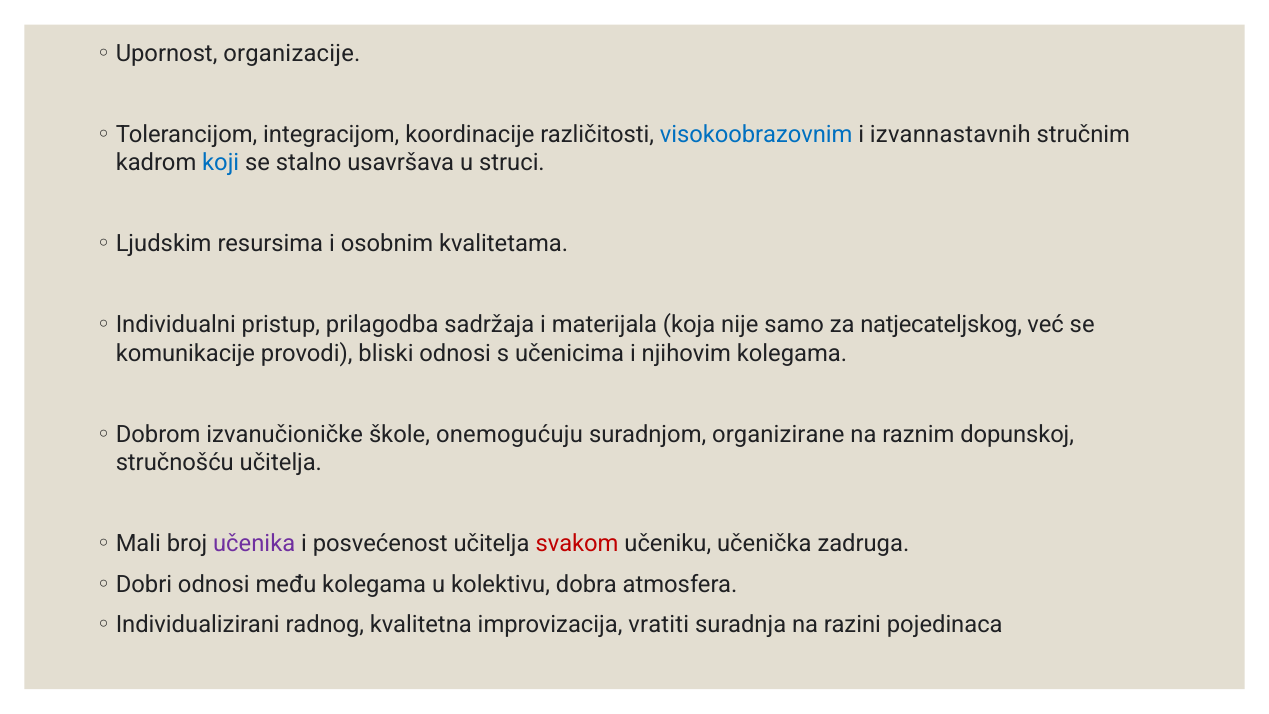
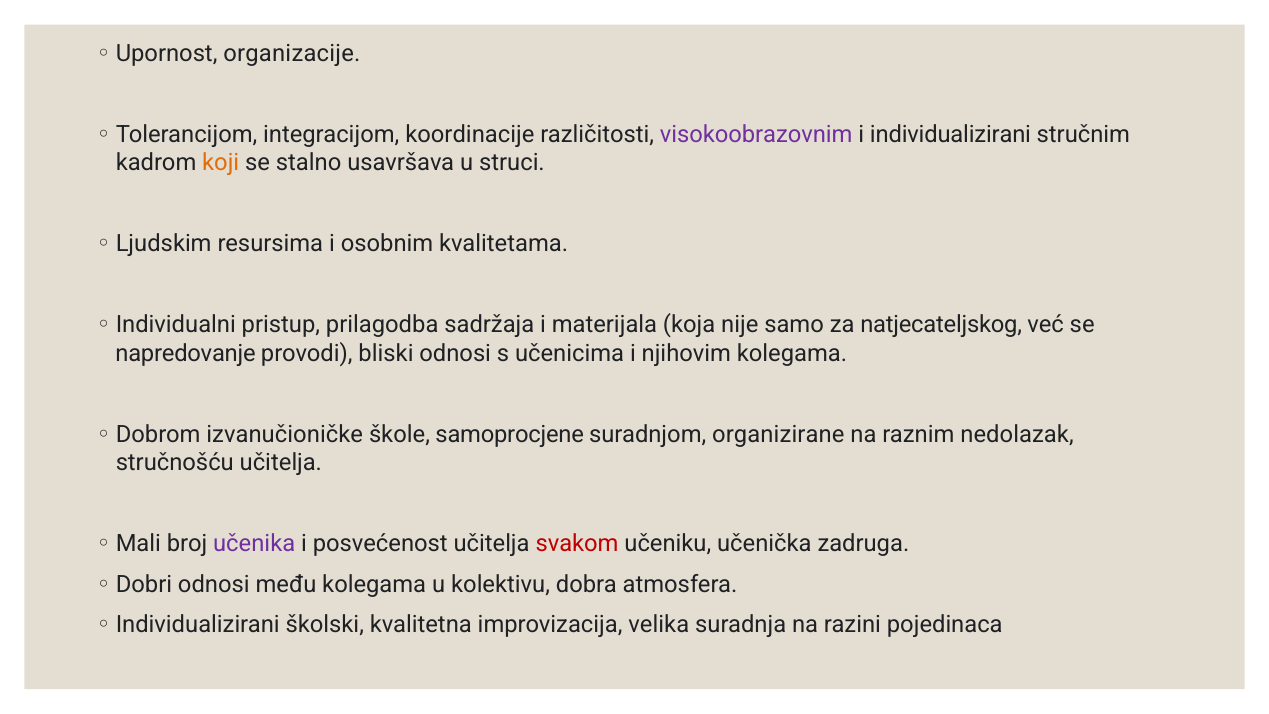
visokoobrazovnim colour: blue -> purple
izvannastavnih: izvannastavnih -> individualizirani
koji colour: blue -> orange
komunikacije: komunikacije -> napredovanje
onemogućuju: onemogućuju -> samoprocjene
dopunskoj: dopunskoj -> nedolazak
radnog: radnog -> školski
vratiti: vratiti -> velika
